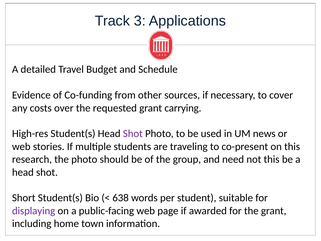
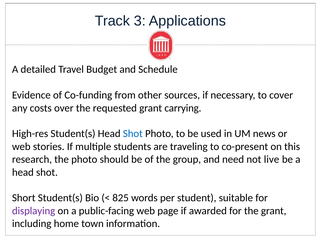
Shot at (133, 134) colour: purple -> blue
not this: this -> live
638: 638 -> 825
